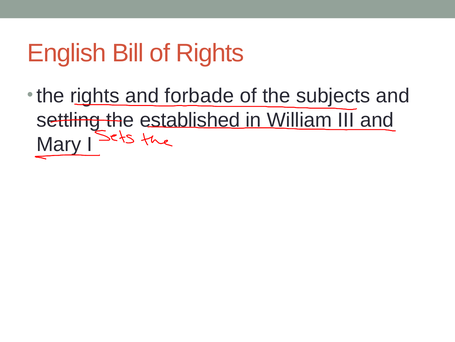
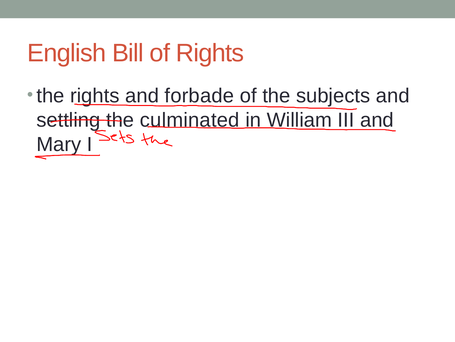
established: established -> culminated
